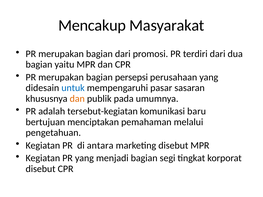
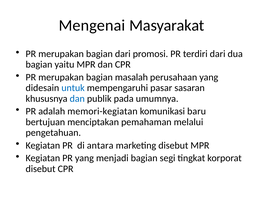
Mencakup: Mencakup -> Mengenai
persepsi: persepsi -> masalah
dan at (77, 99) colour: orange -> blue
tersebut-kegiatan: tersebut-kegiatan -> memori-kegiatan
